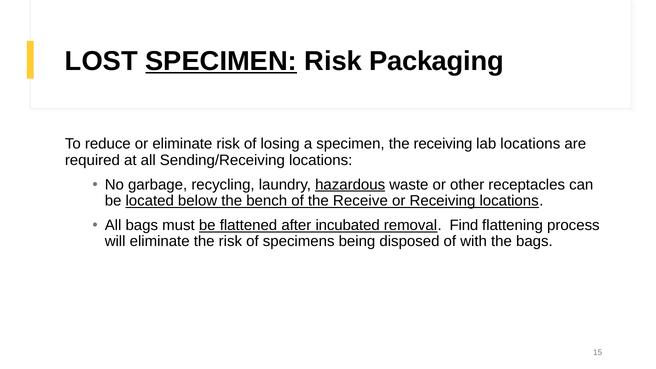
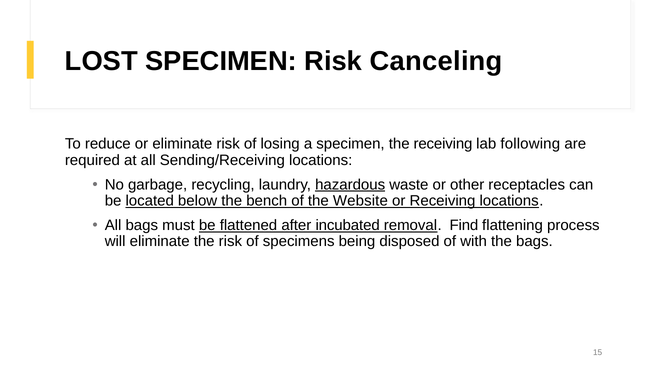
SPECIMEN at (221, 61) underline: present -> none
Packaging: Packaging -> Canceling
lab locations: locations -> following
Receive: Receive -> Website
